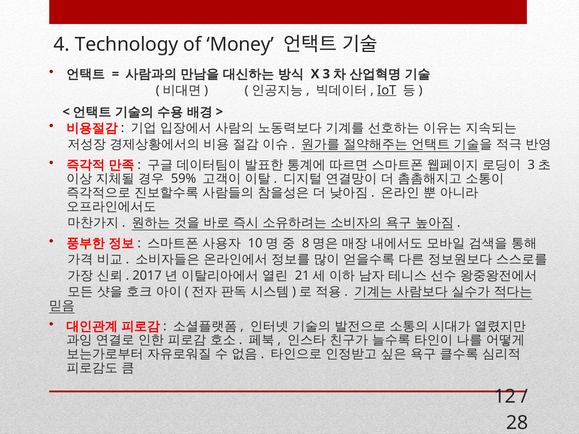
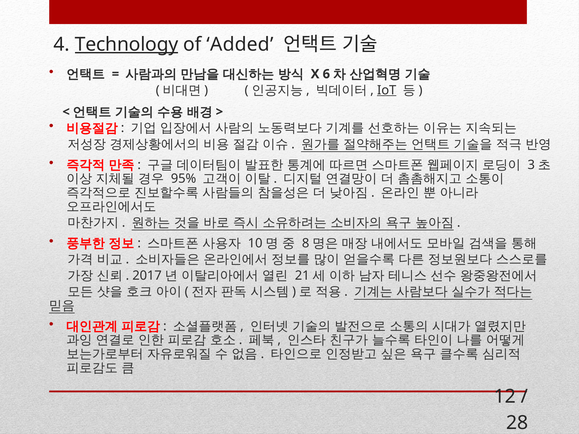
Technology underline: none -> present
Money: Money -> Added
3: 3 -> 6
59%: 59% -> 95%
